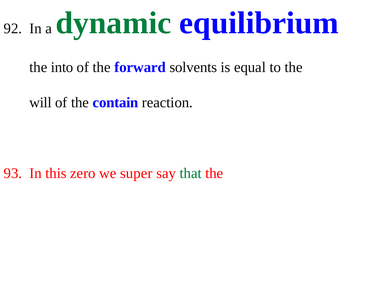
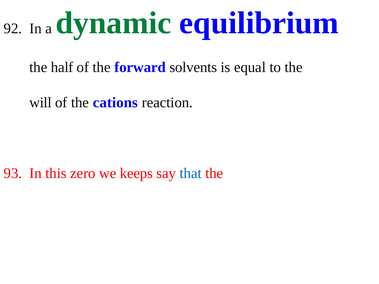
into: into -> half
contain: contain -> cations
super: super -> keeps
that colour: green -> blue
